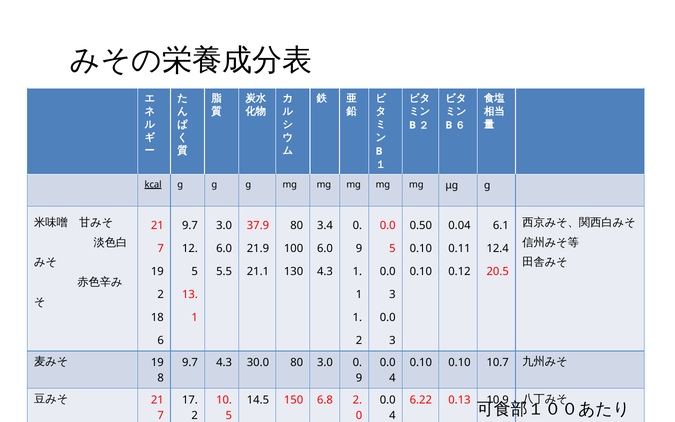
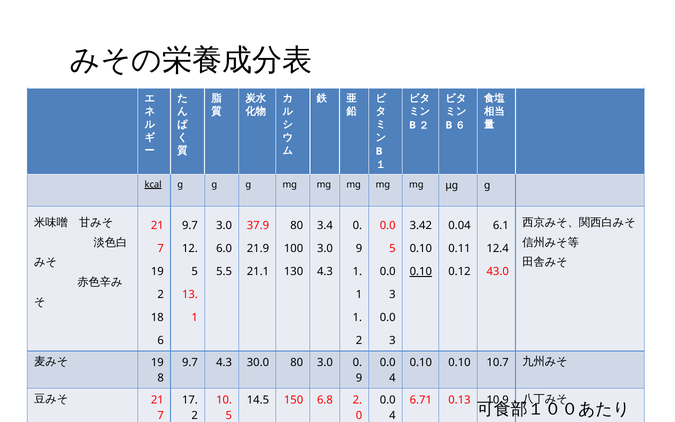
0.50: 0.50 -> 3.42
6.0 at (325, 249): 6.0 -> 3.0
0.10 at (421, 272) underline: none -> present
20.5: 20.5 -> 43.0
6.22: 6.22 -> 6.71
